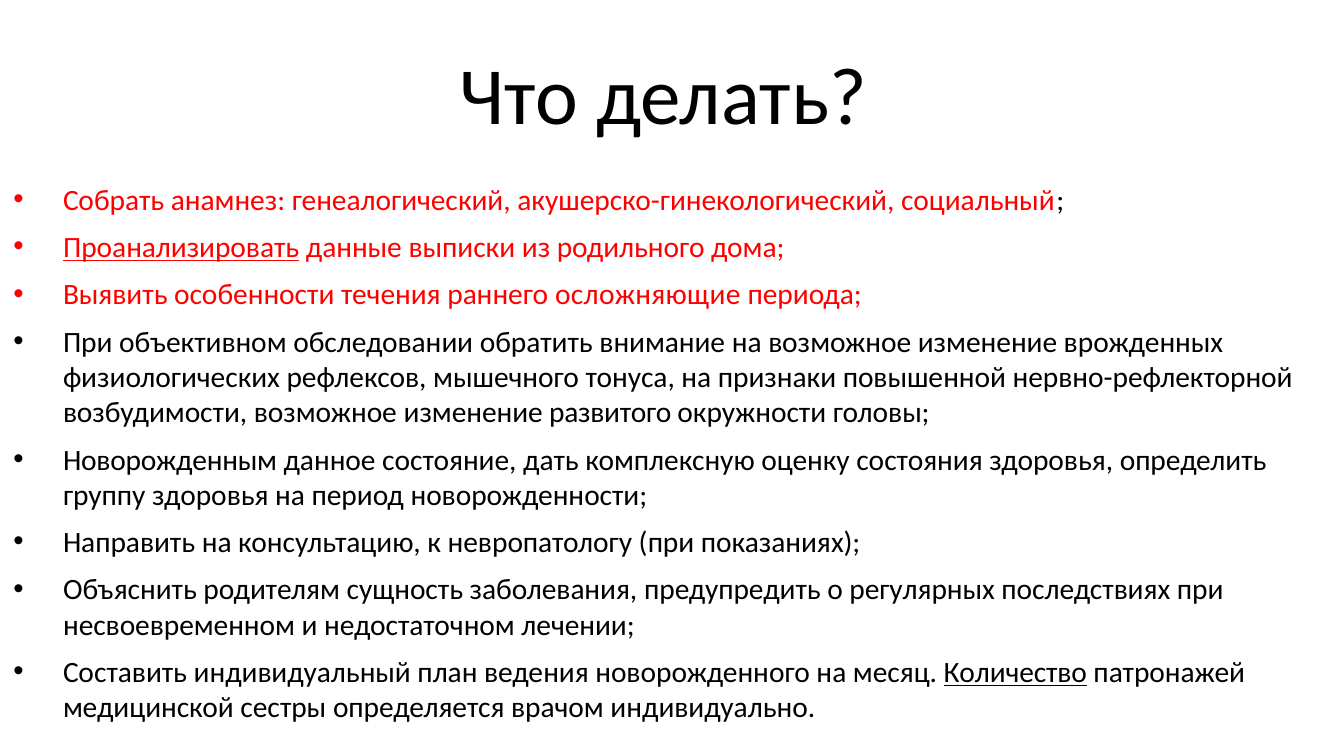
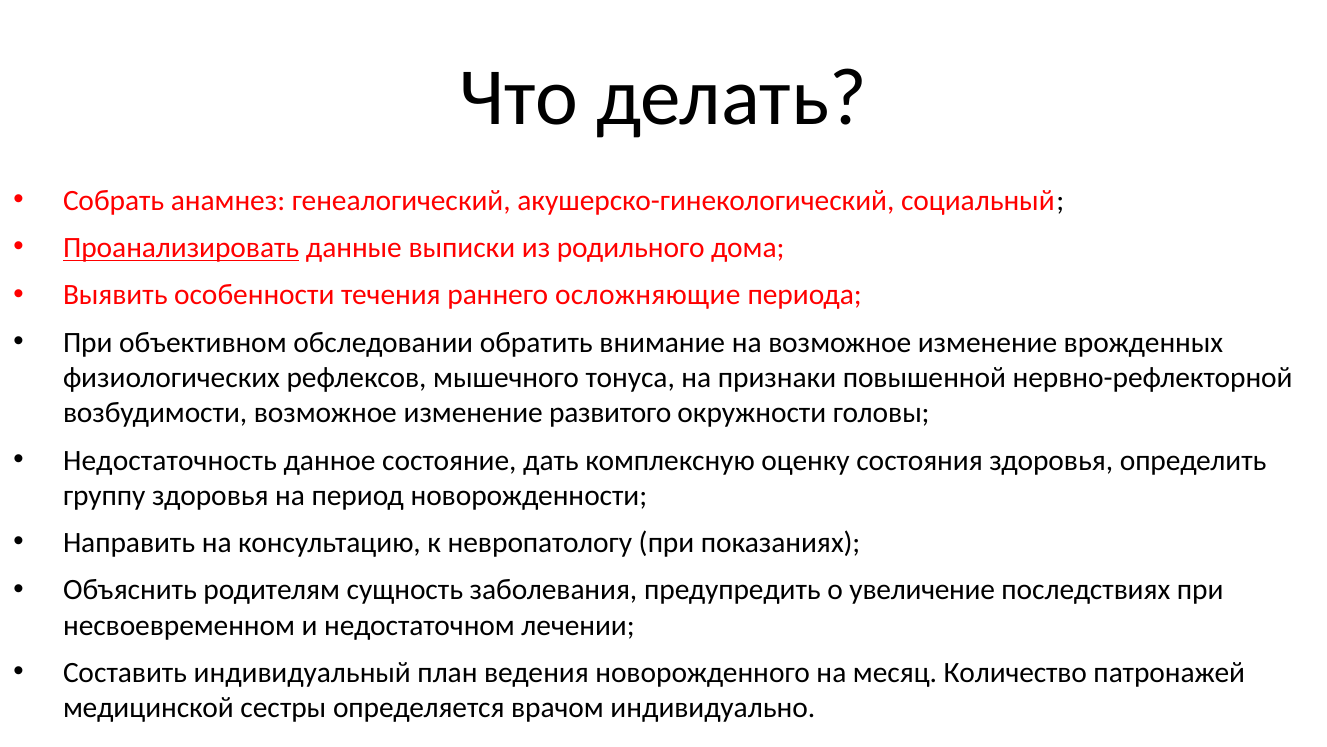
Новорожденным: Новорожденным -> Недостаточность
регулярных: регулярных -> увеличение
Количество underline: present -> none
